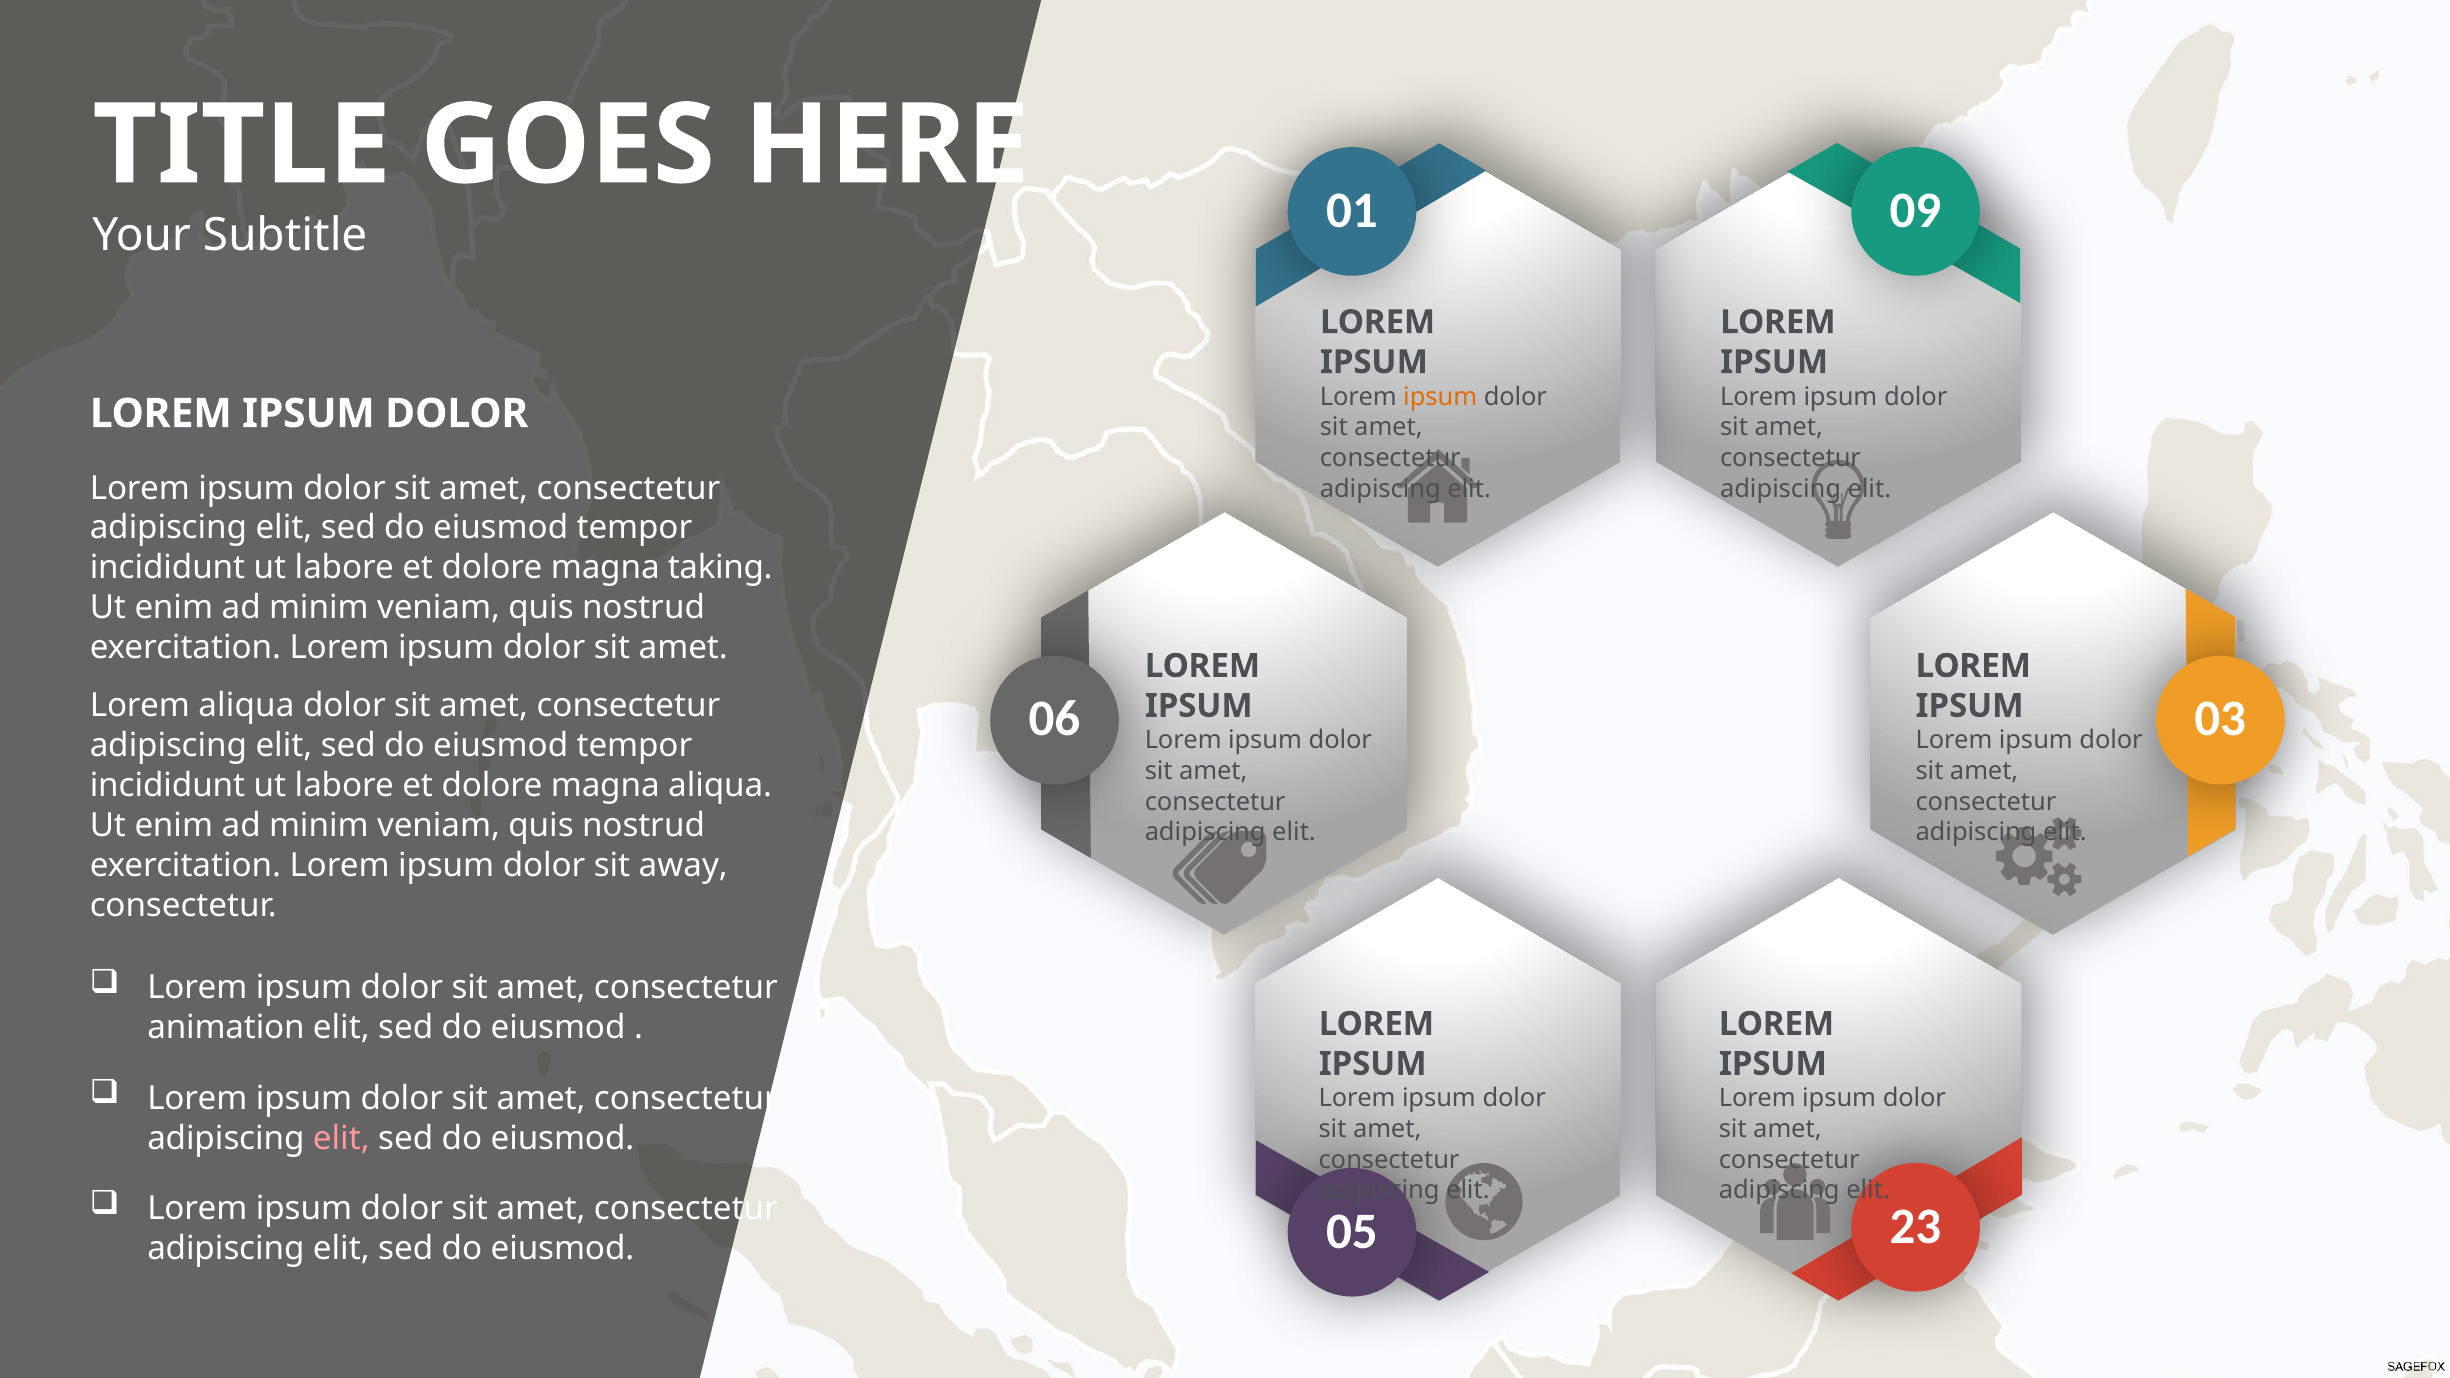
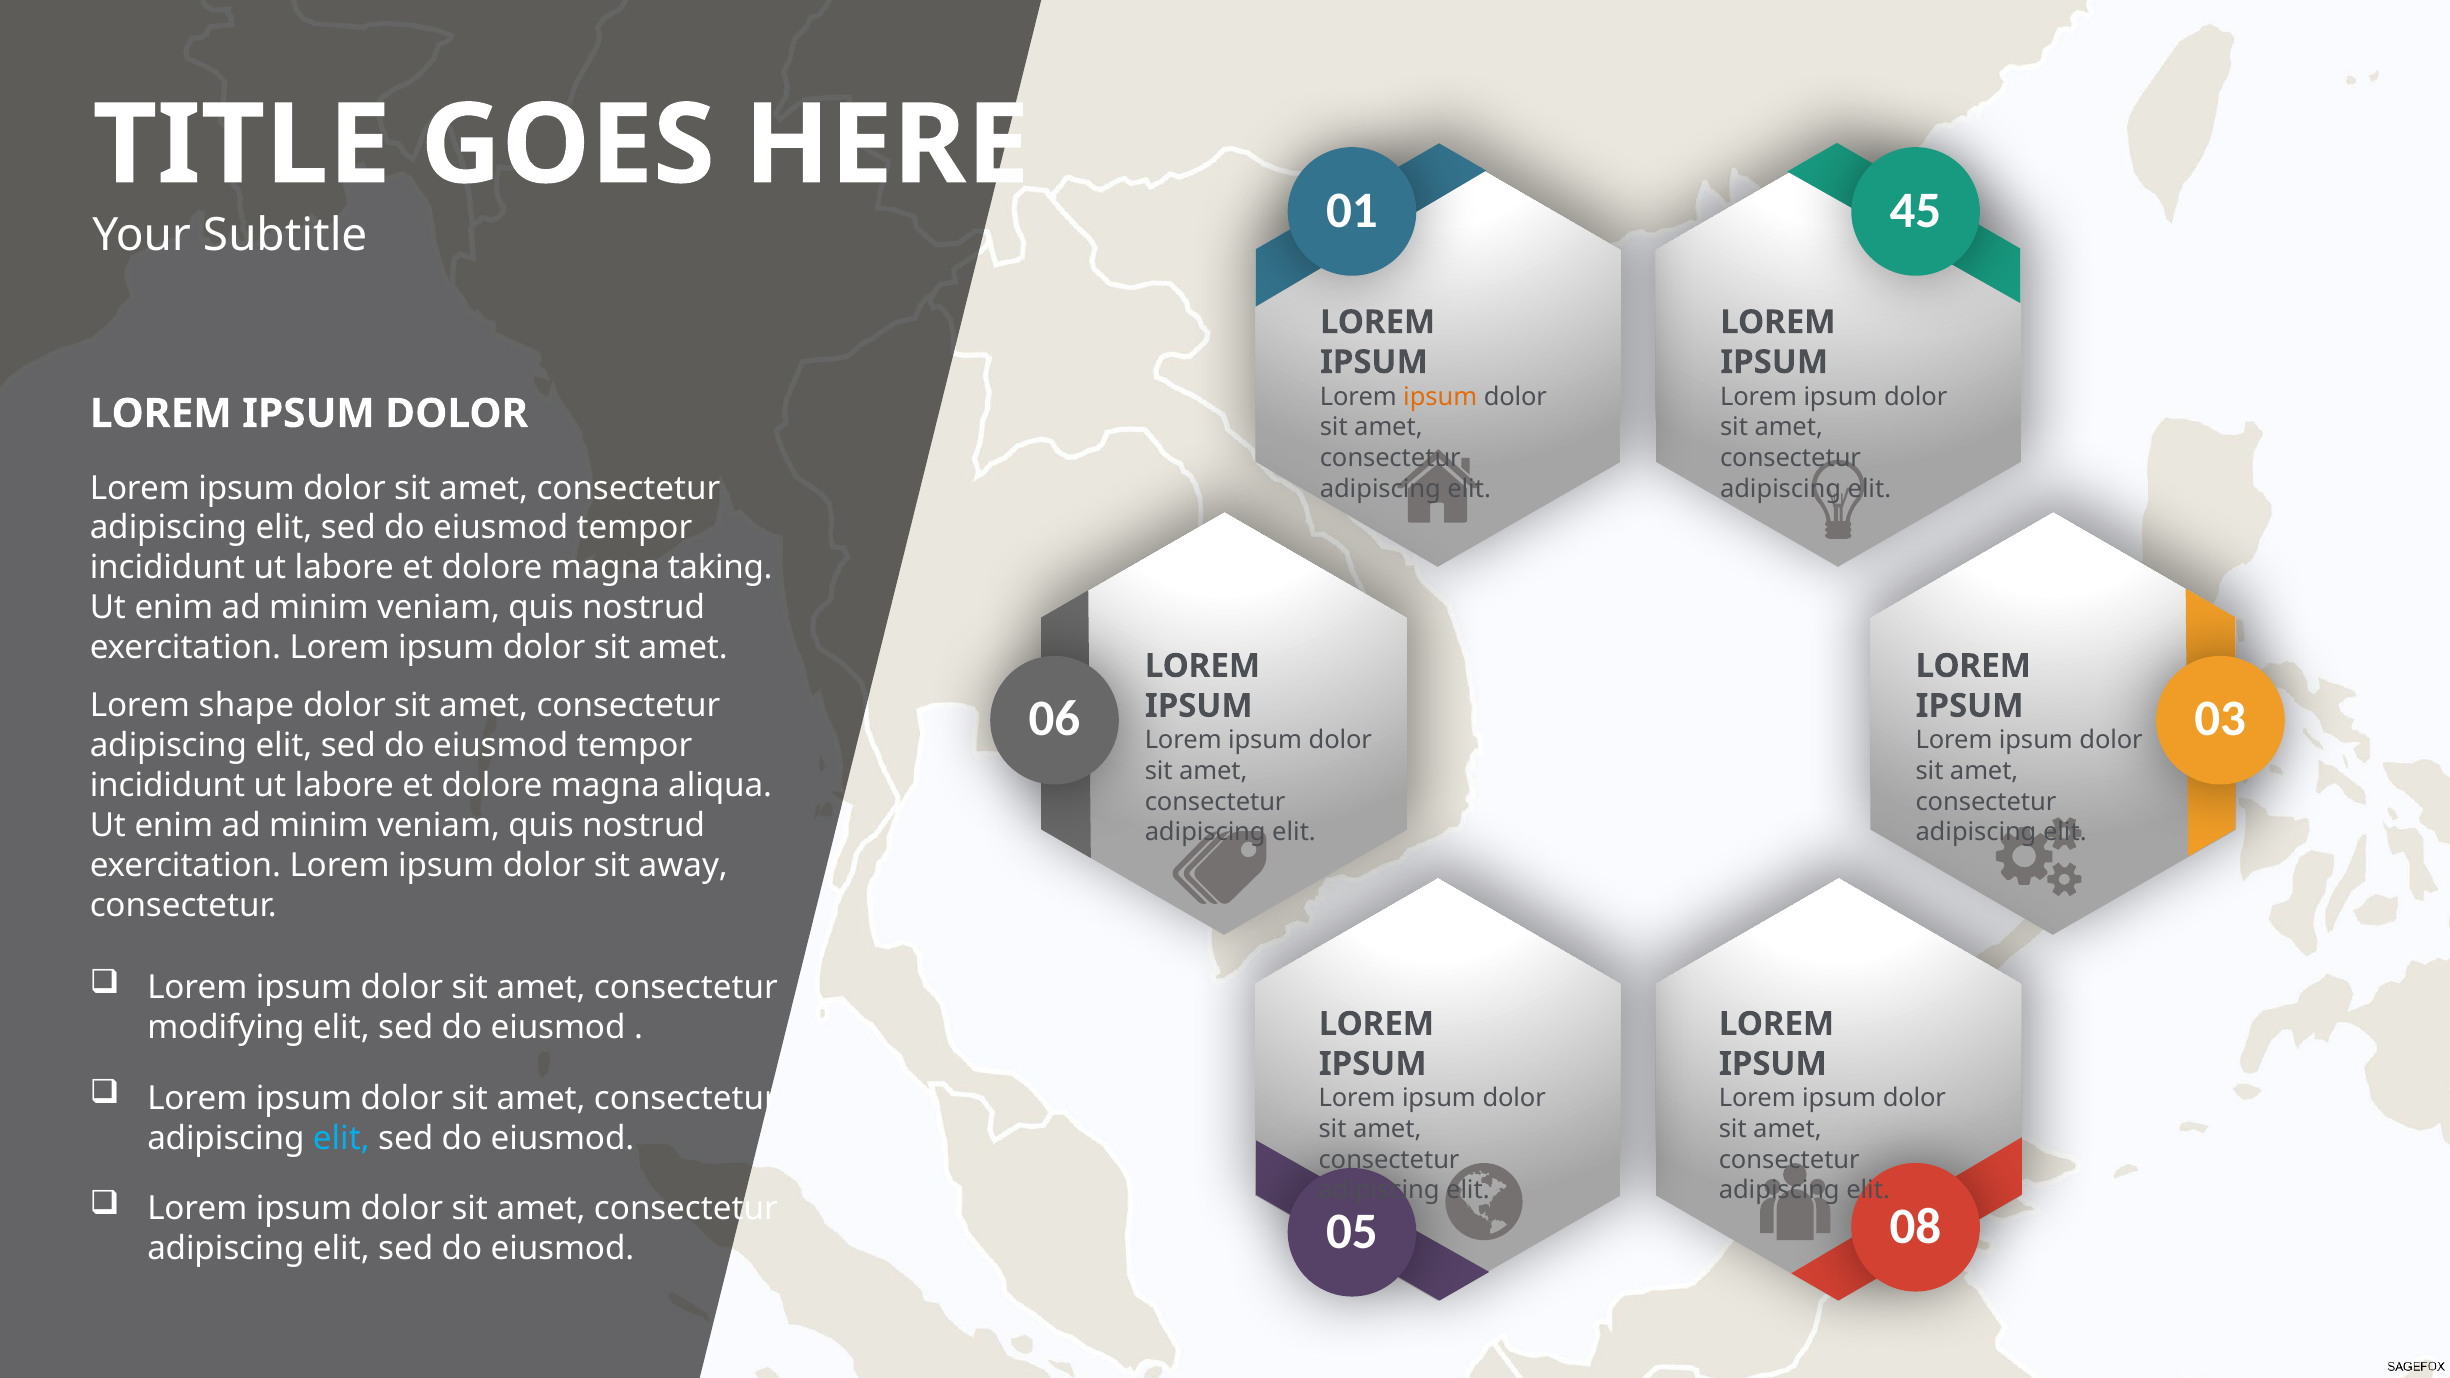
09: 09 -> 45
Lorem aliqua: aliqua -> shape
animation: animation -> modifying
elit at (341, 1138) colour: pink -> light blue
23: 23 -> 08
